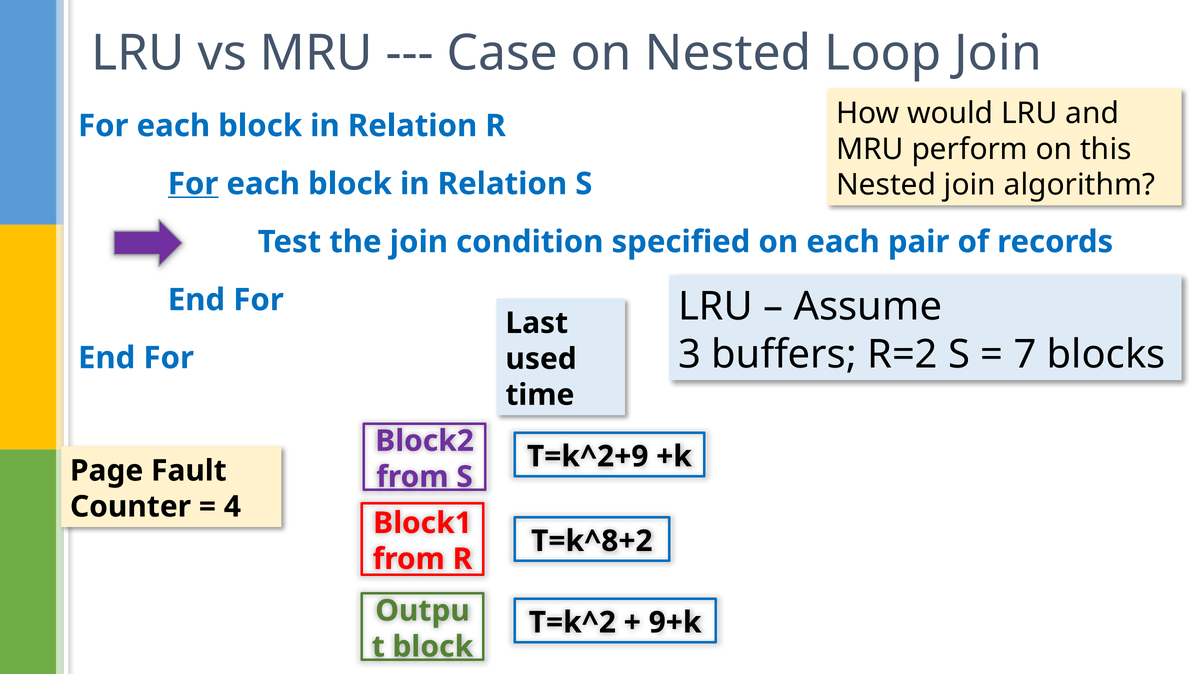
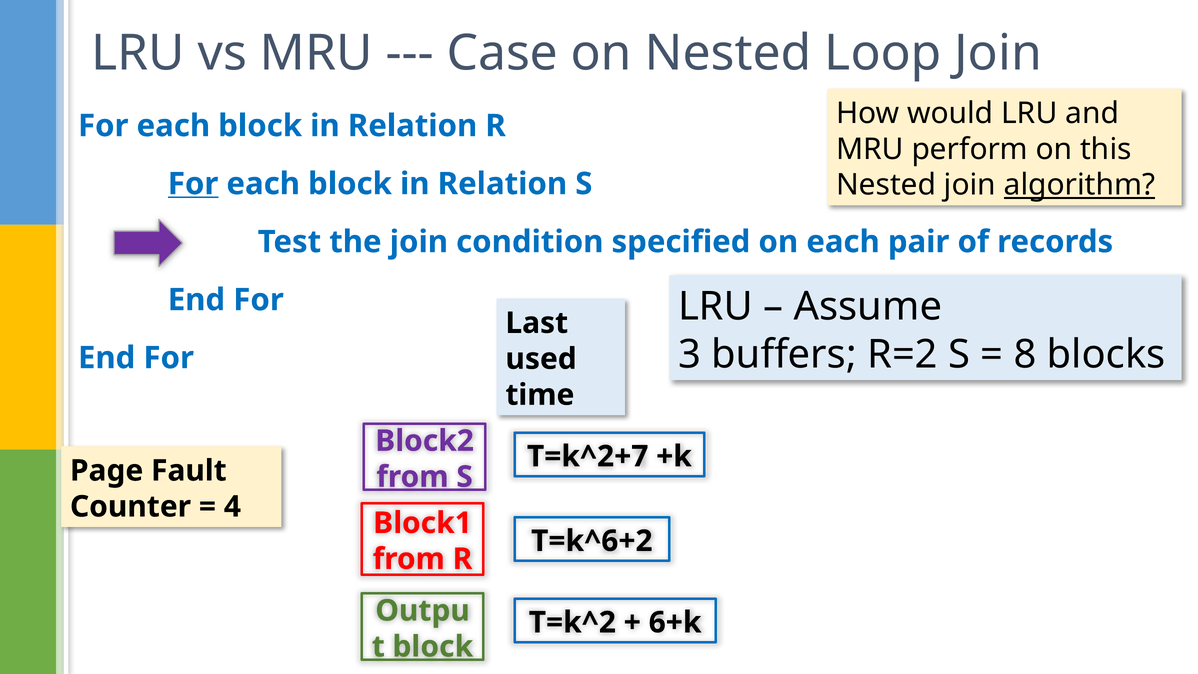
algorithm underline: none -> present
7: 7 -> 8
T=k^2+9: T=k^2+9 -> T=k^2+7
T=k^8+2: T=k^8+2 -> T=k^6+2
9+k: 9+k -> 6+k
